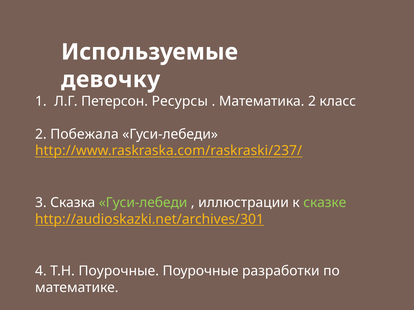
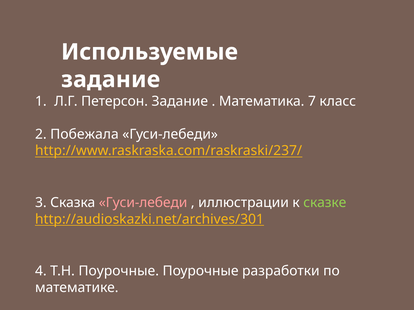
девочку at (111, 80): девочку -> задание
Петерсон Ресурсы: Ресурсы -> Задание
Математика 2: 2 -> 7
Гуси-лебеди at (143, 203) colour: light green -> pink
